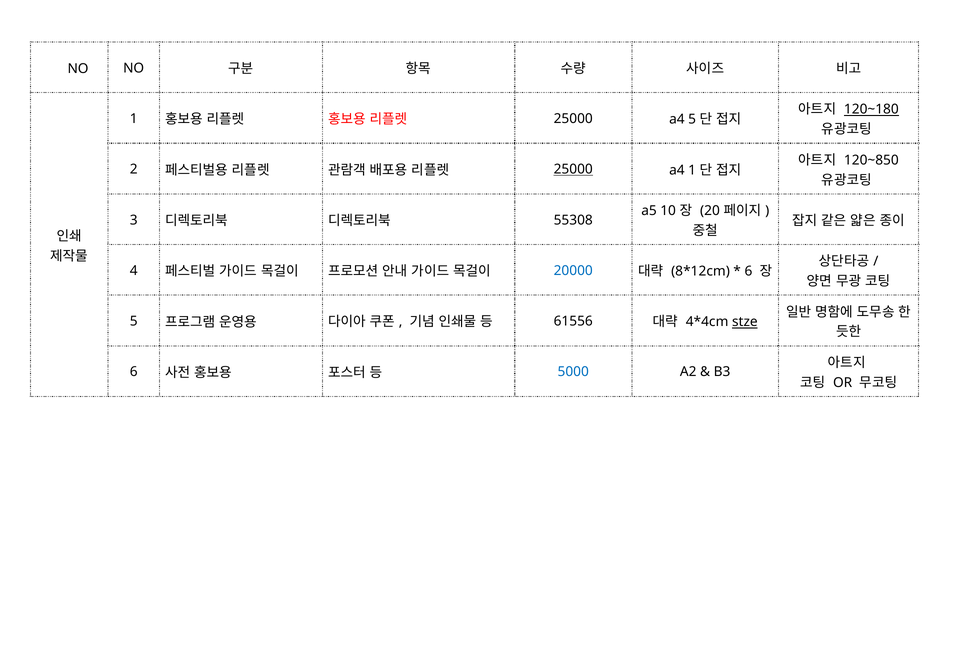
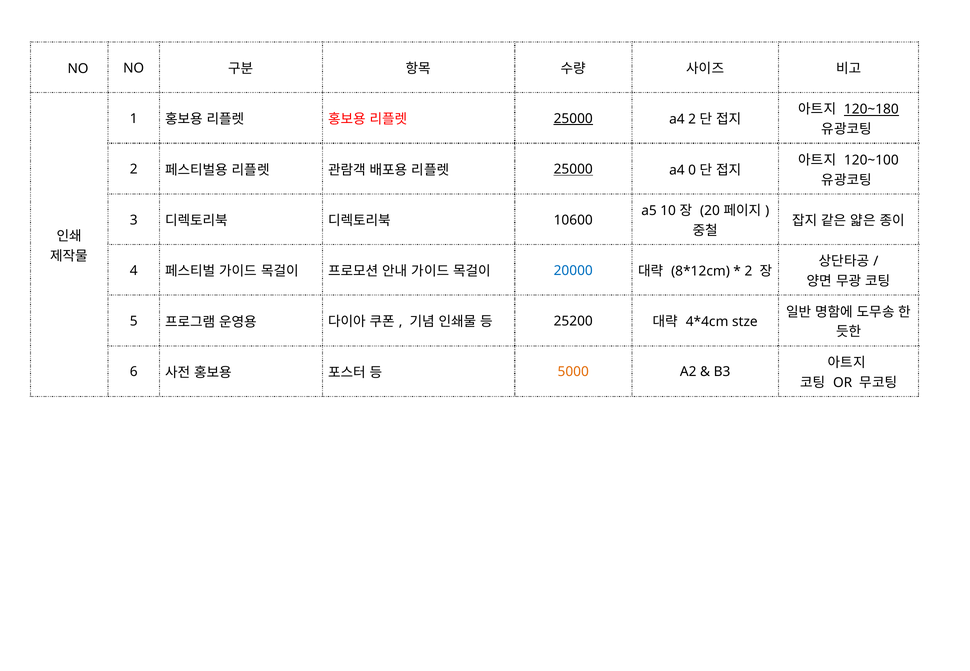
25000 at (573, 119) underline: none -> present
a4 5: 5 -> 2
120~850: 120~850 -> 120~100
a4 1: 1 -> 0
55308: 55308 -> 10600
6 at (748, 272): 6 -> 2
61556: 61556 -> 25200
stze underline: present -> none
5000 colour: blue -> orange
